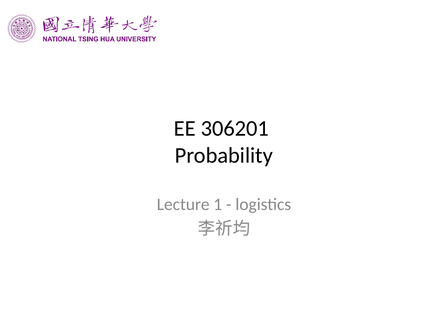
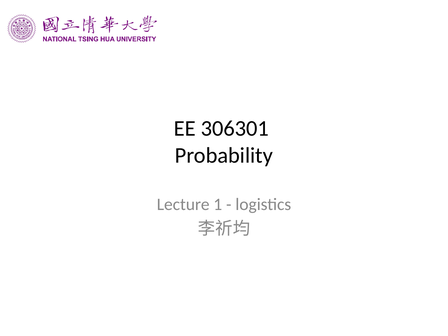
306201: 306201 -> 306301
